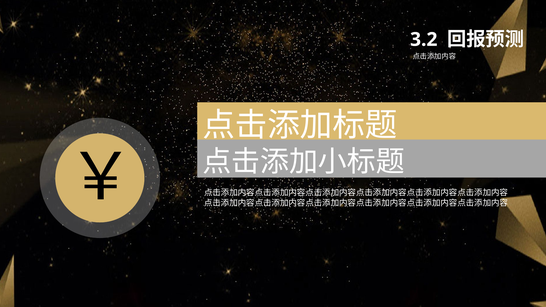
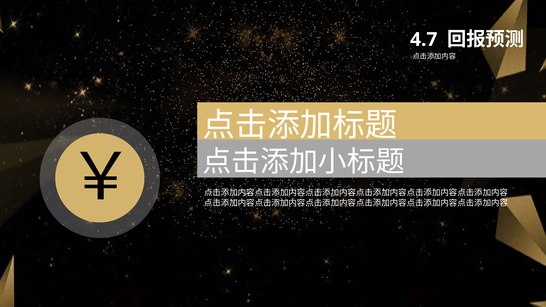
3.2: 3.2 -> 4.7
